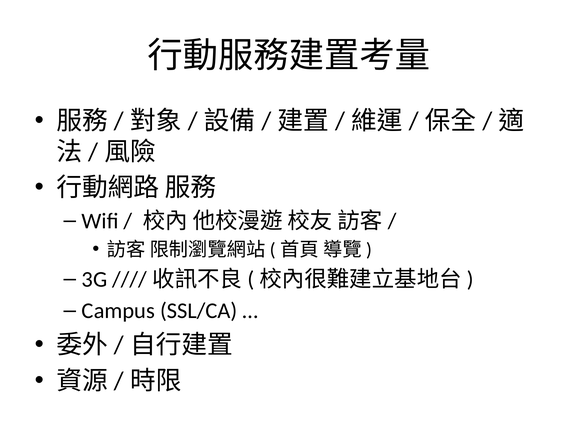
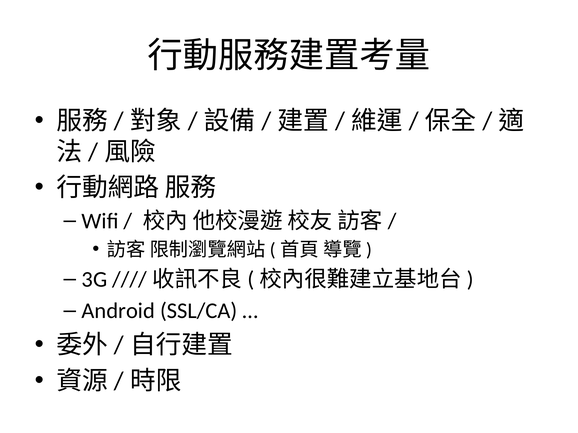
Campus: Campus -> Android
